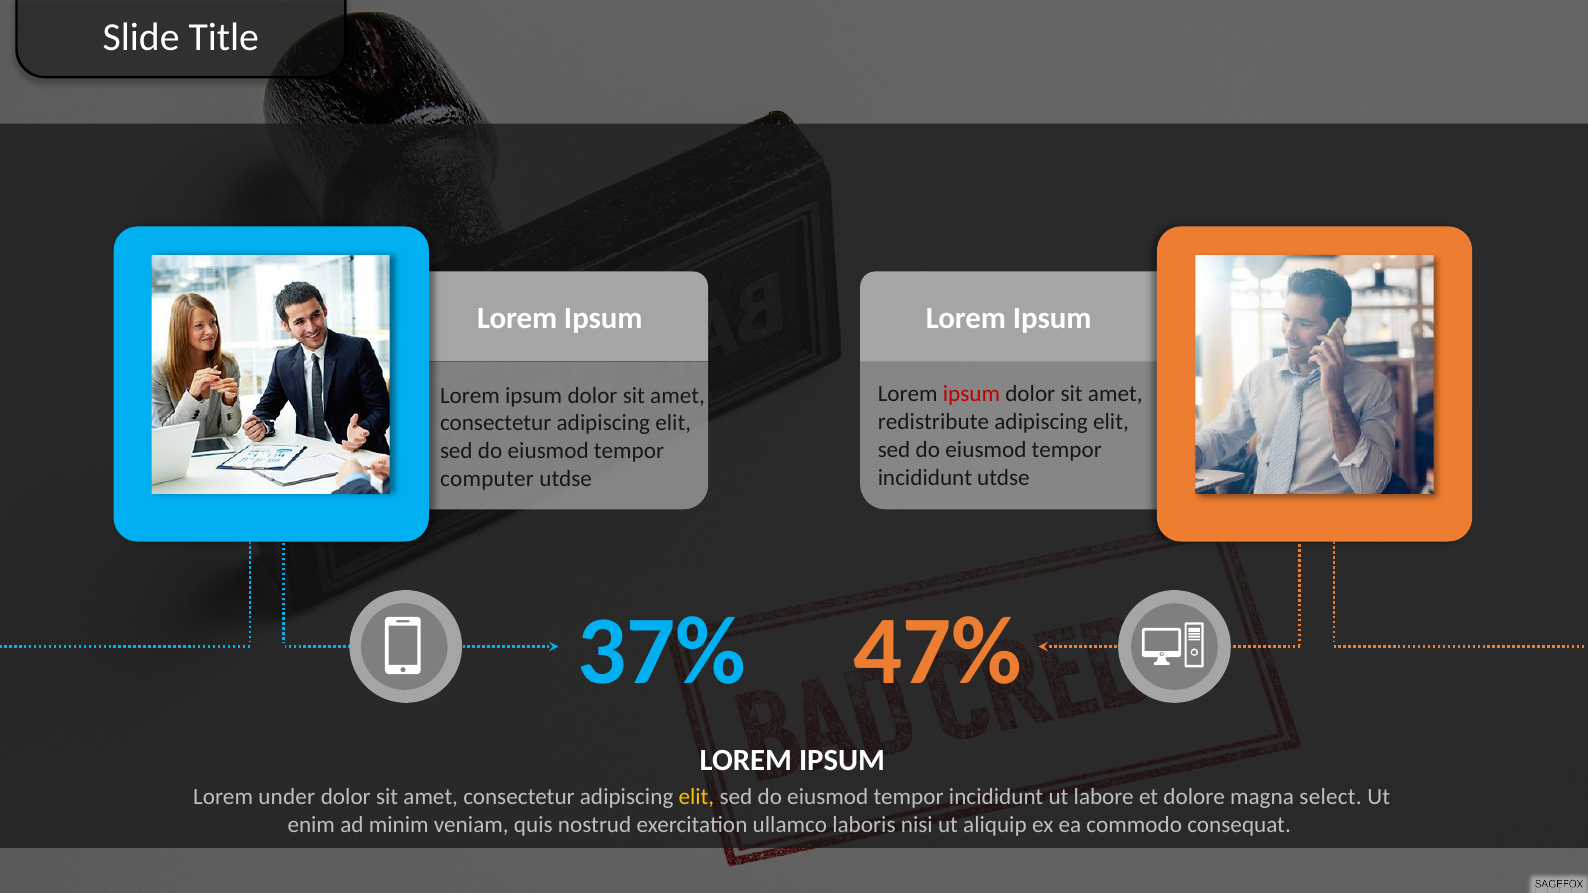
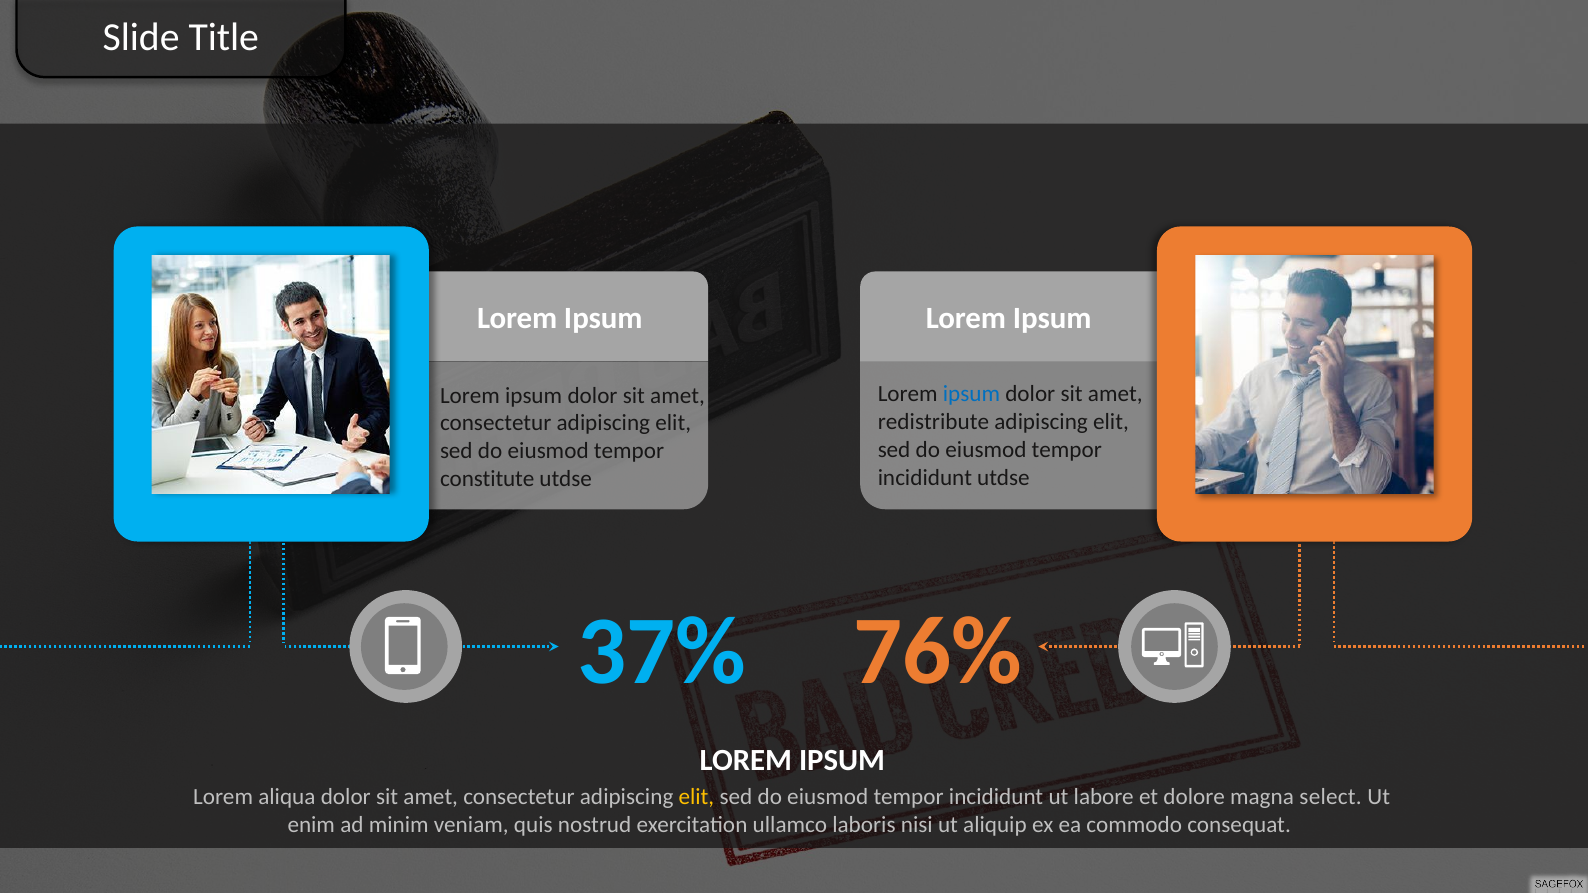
ipsum at (971, 394) colour: red -> blue
computer: computer -> constitute
47%: 47% -> 76%
under: under -> aliqua
